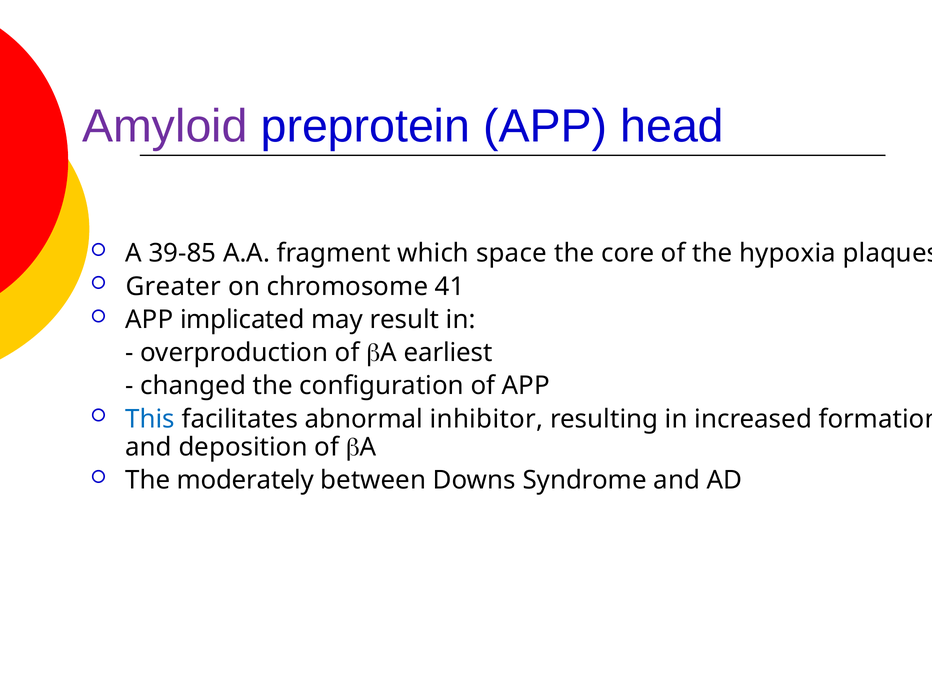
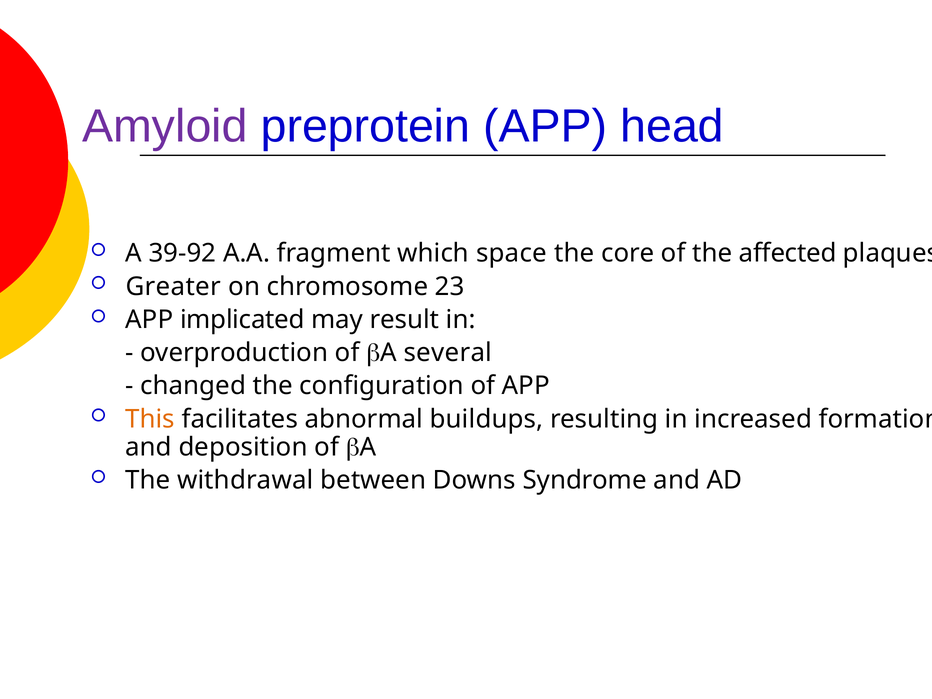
39-85: 39-85 -> 39-92
hypoxia: hypoxia -> affected
41: 41 -> 23
earliest: earliest -> several
This colour: blue -> orange
inhibitor: inhibitor -> buildups
moderately: moderately -> withdrawal
